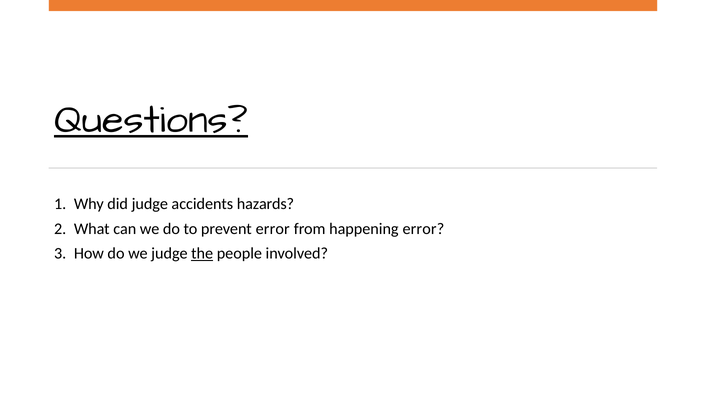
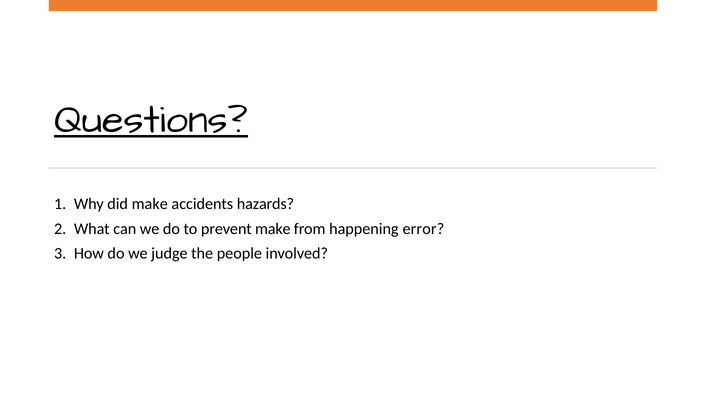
did judge: judge -> make
prevent error: error -> make
the underline: present -> none
